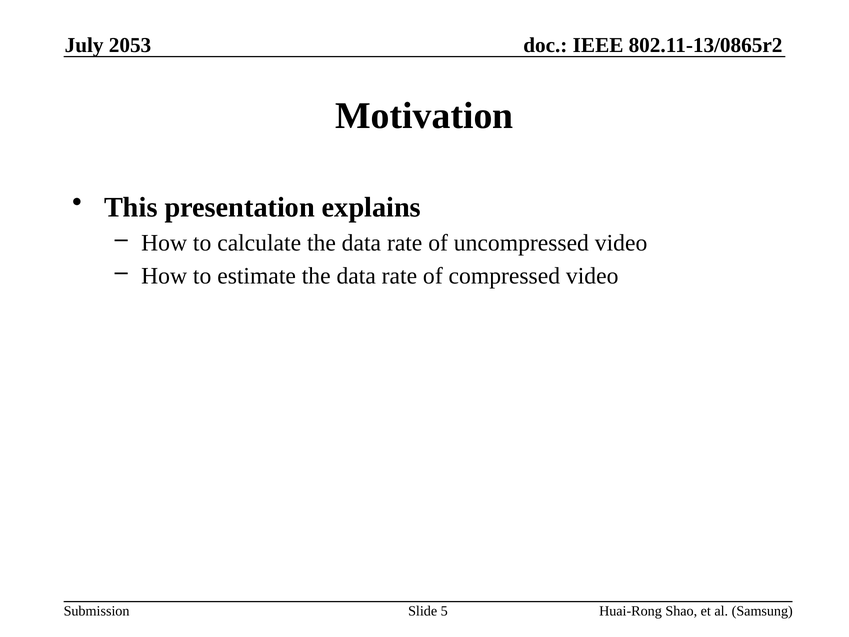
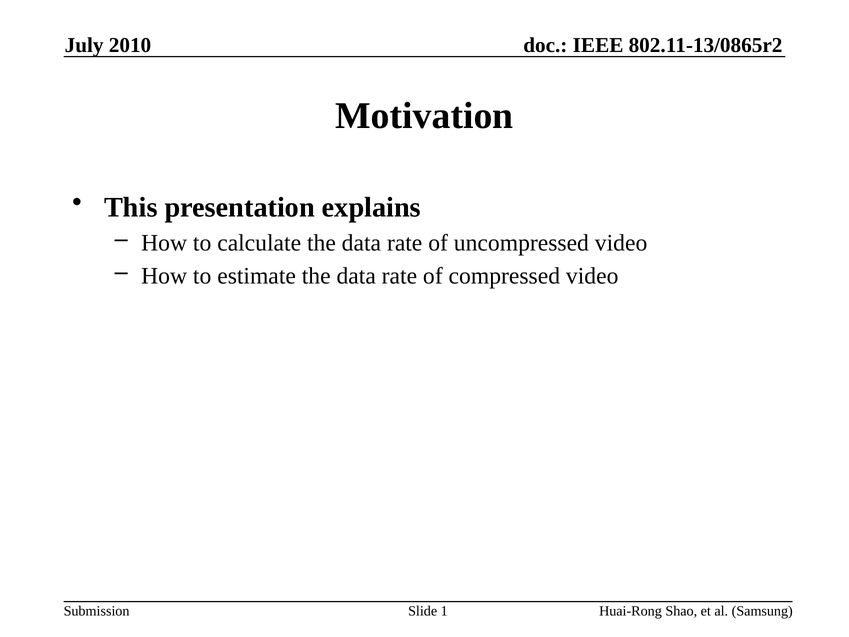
2053: 2053 -> 2010
5: 5 -> 1
